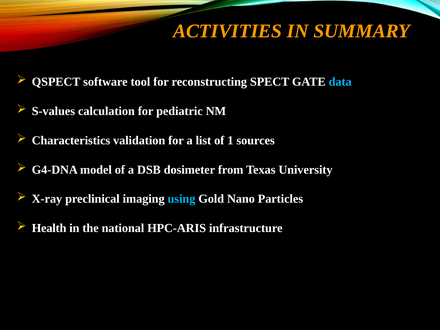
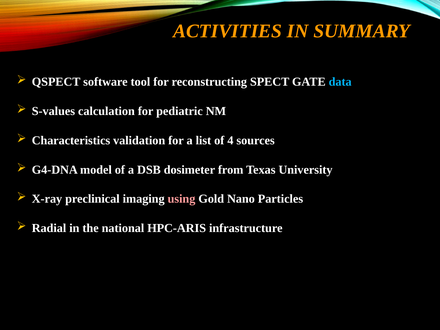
1: 1 -> 4
using colour: light blue -> pink
Health: Health -> Radial
